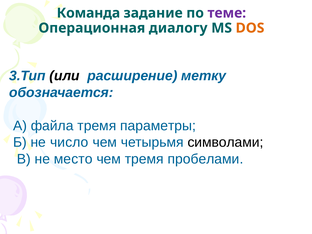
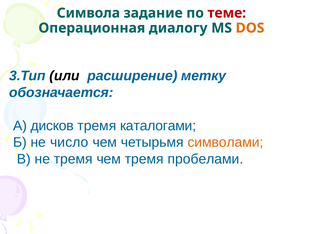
Команда: Команда -> Символа
теме colour: purple -> red
файла: файла -> дисков
параметры: параметры -> каталогами
символами colour: black -> orange
не место: место -> тремя
